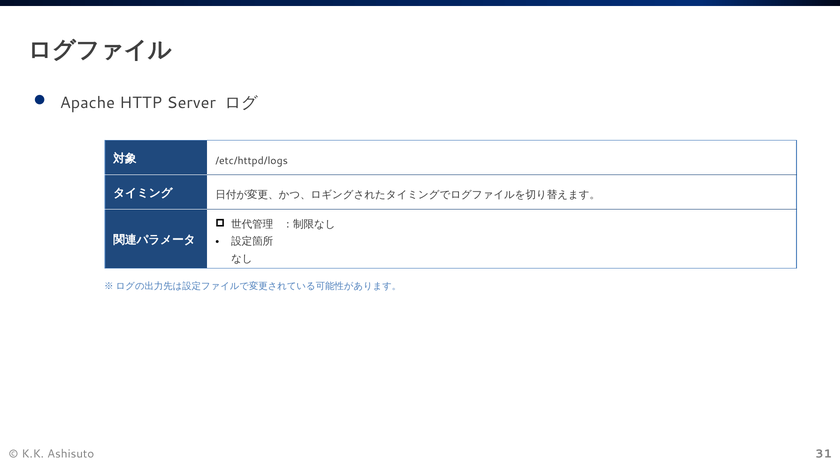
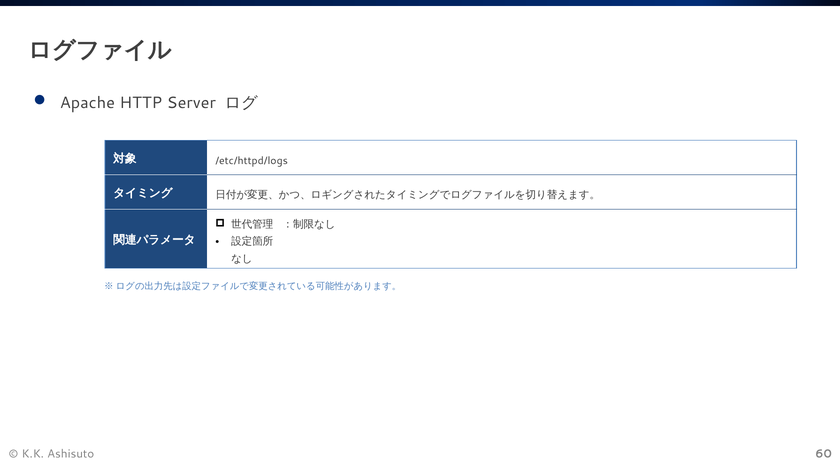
31: 31 -> 60
